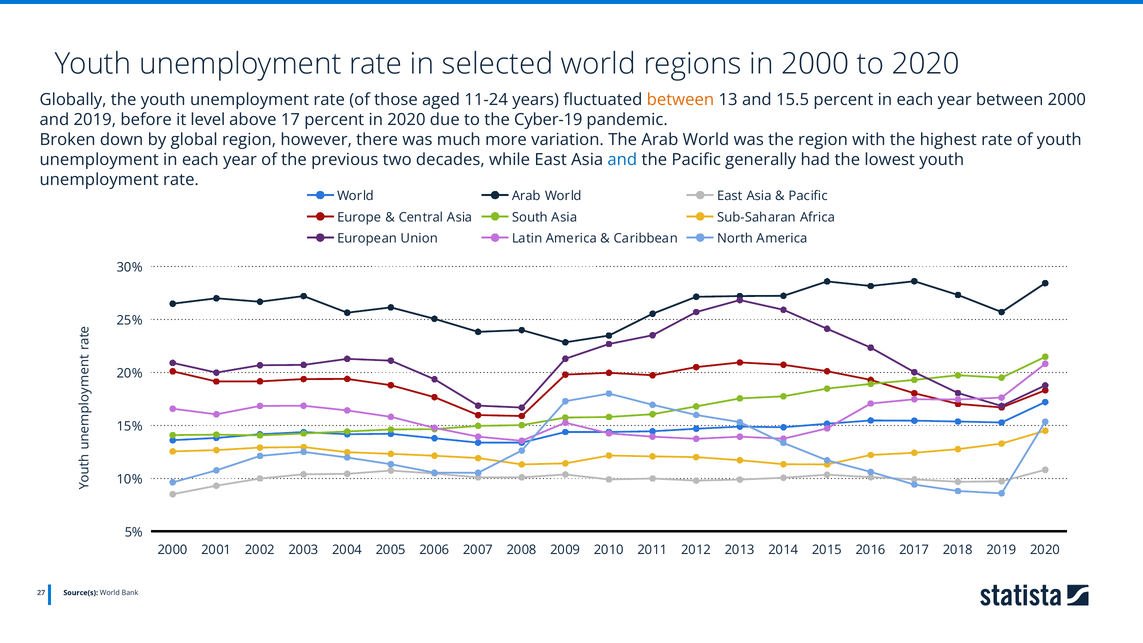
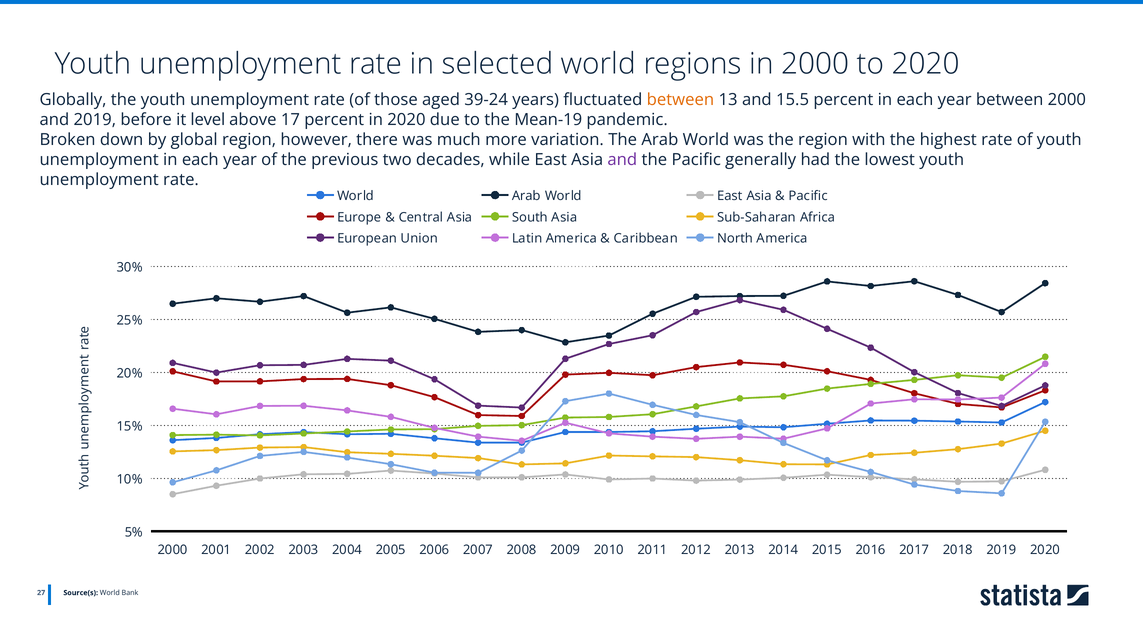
11-24: 11-24 -> 39-24
Cyber-19: Cyber-19 -> Mean-19
and at (622, 160) colour: blue -> purple
